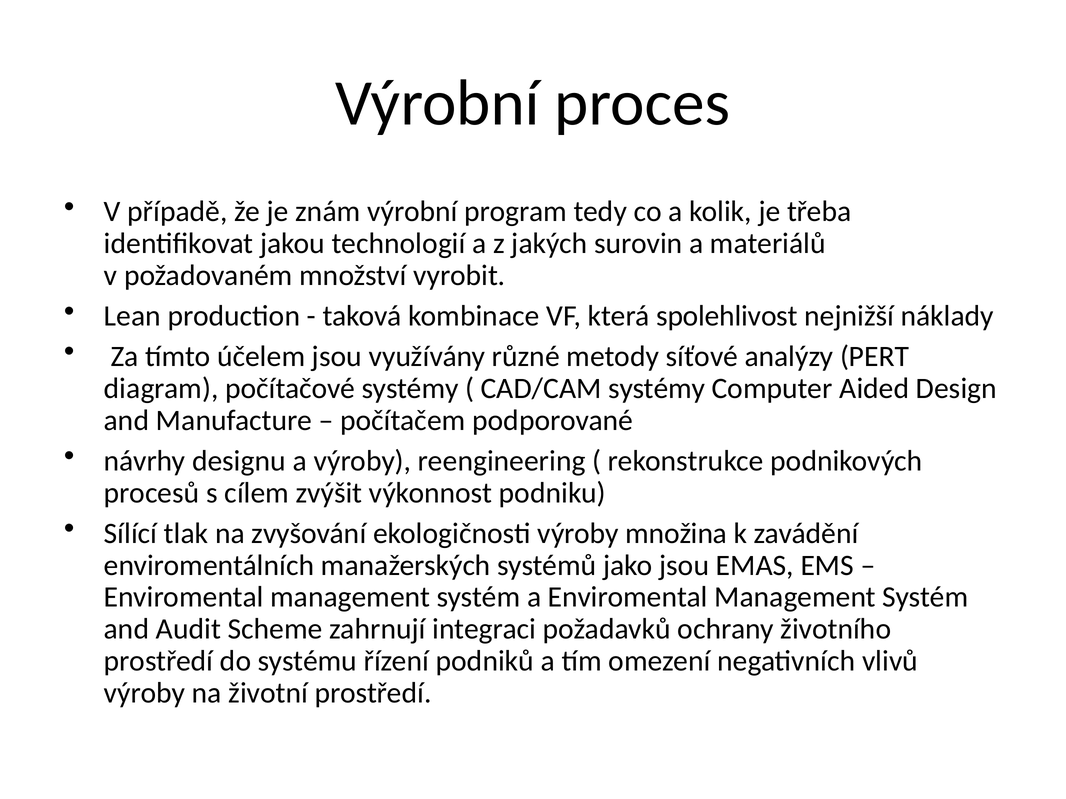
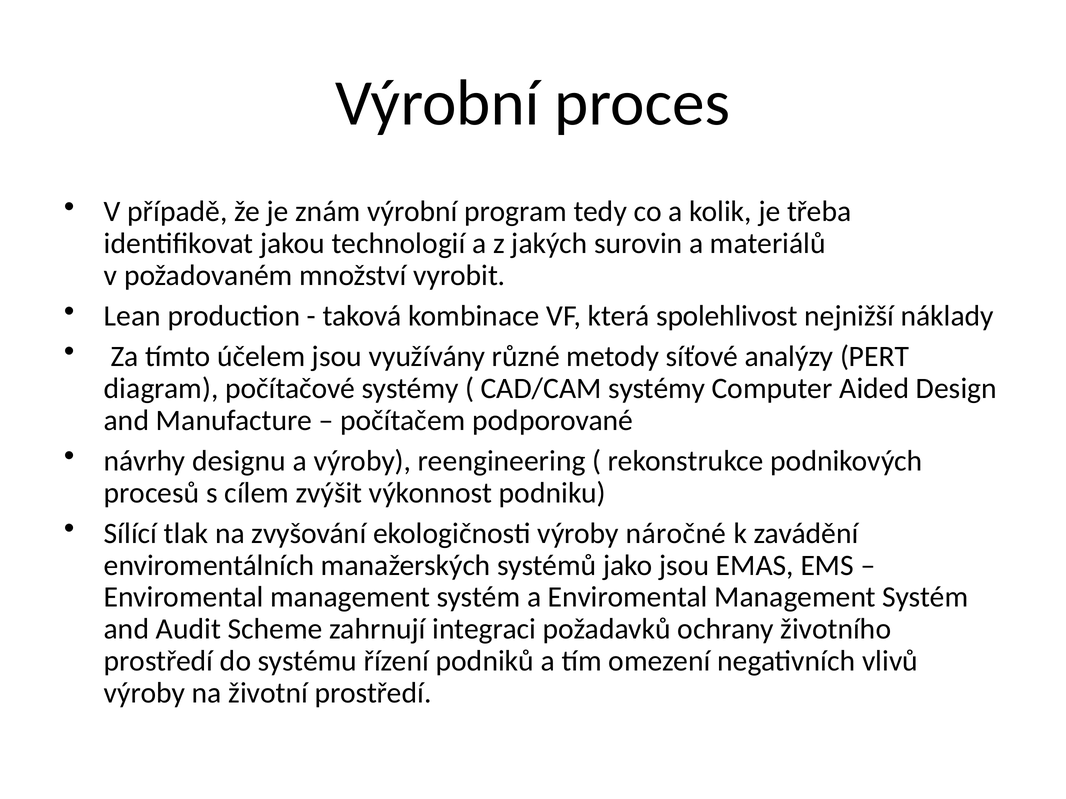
množina: množina -> náročné
